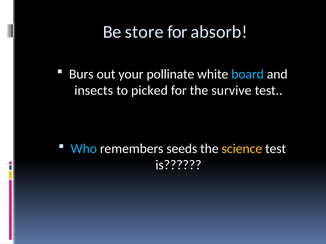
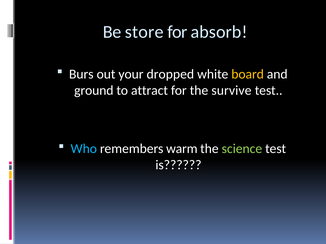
pollinate: pollinate -> dropped
board colour: light blue -> yellow
insects: insects -> ground
picked: picked -> attract
seeds: seeds -> warm
science colour: yellow -> light green
